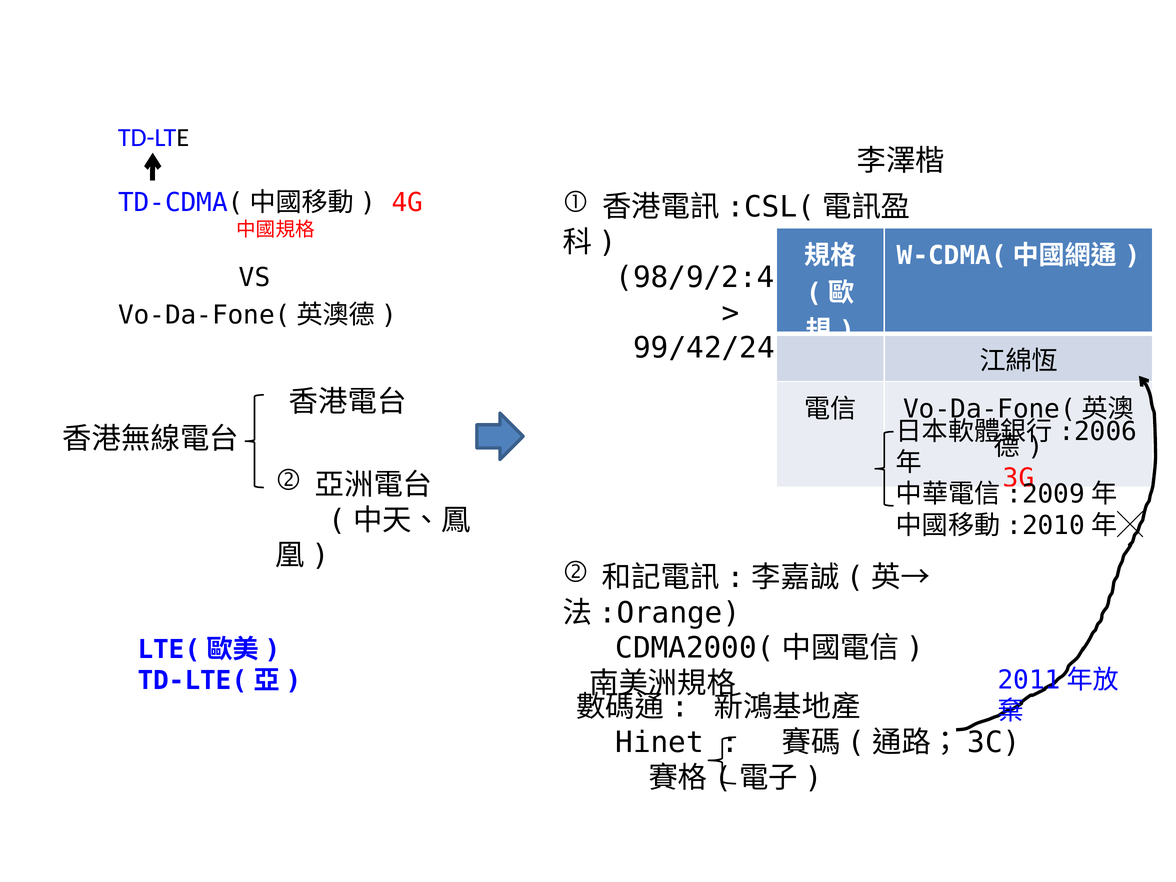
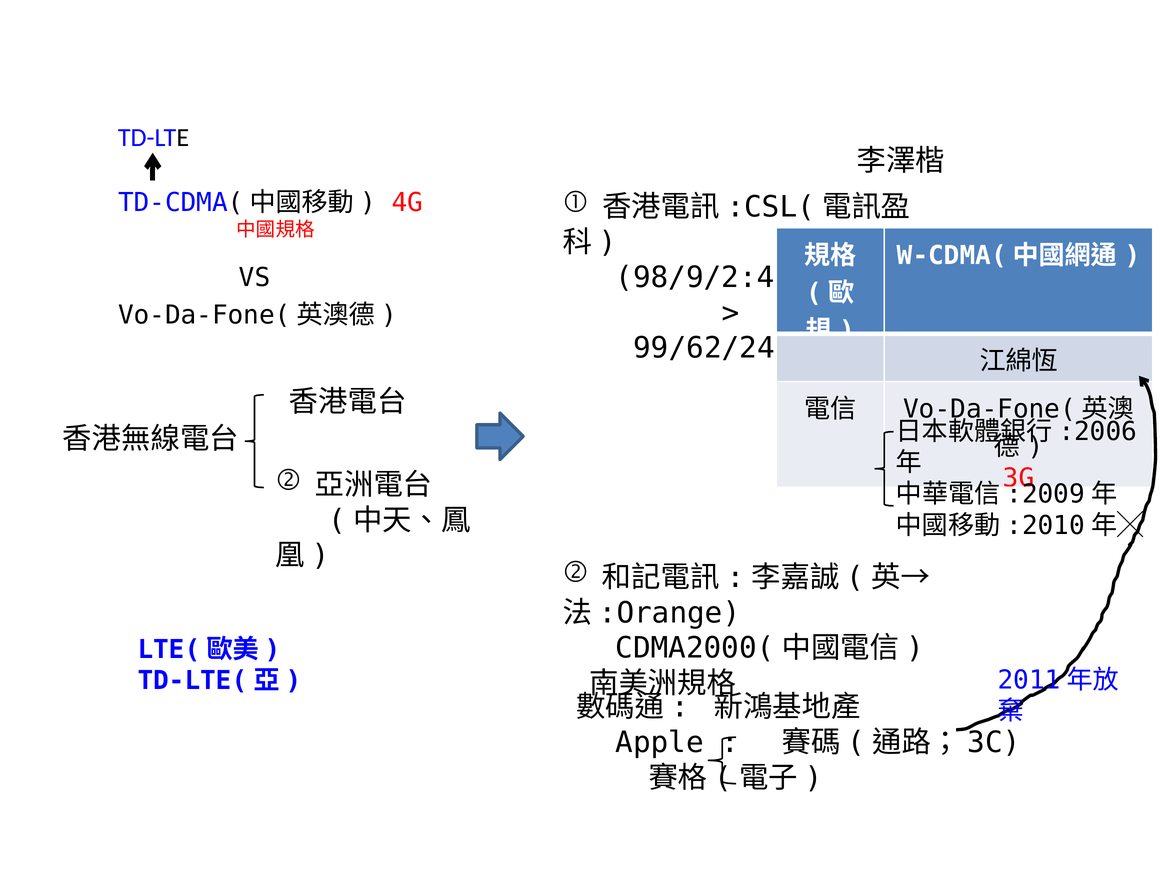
99/42/24: 99/42/24 -> 99/62/24
Hinet: Hinet -> Apple
